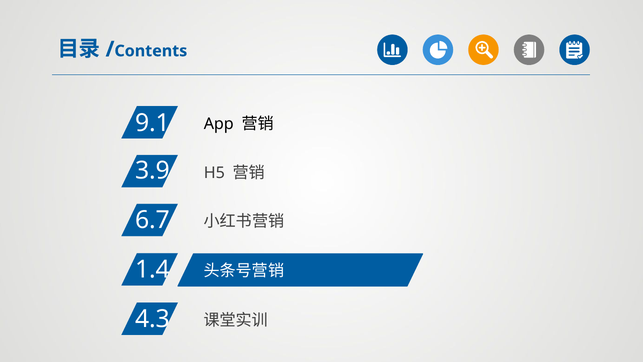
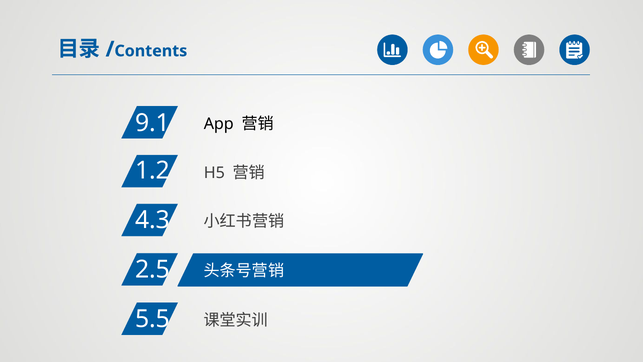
3.9: 3.9 -> 1.2
6.7: 6.7 -> 4.3
1.4: 1.4 -> 2.5
4.3: 4.3 -> 5.5
